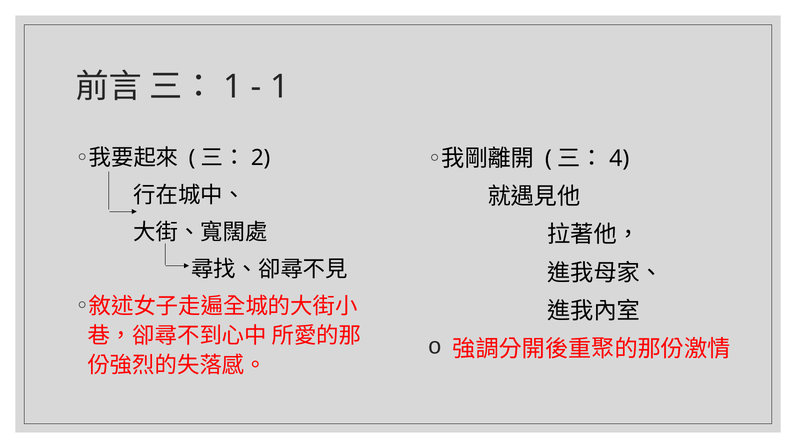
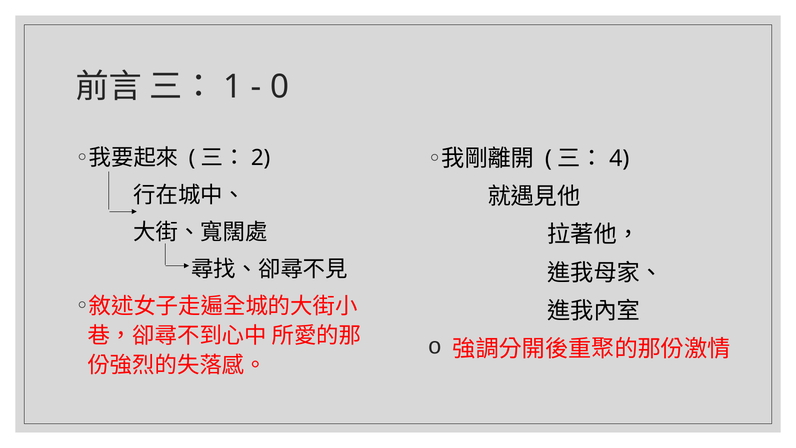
1 at (280, 87): 1 -> 0
